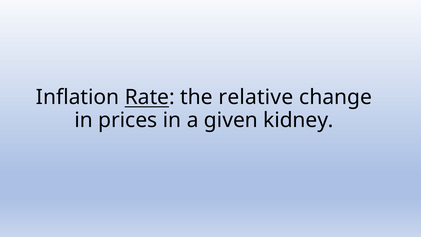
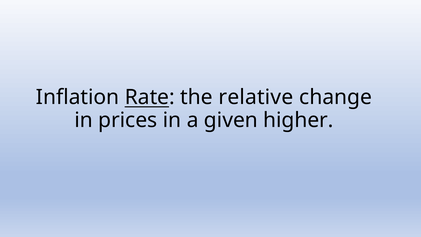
kidney: kidney -> higher
